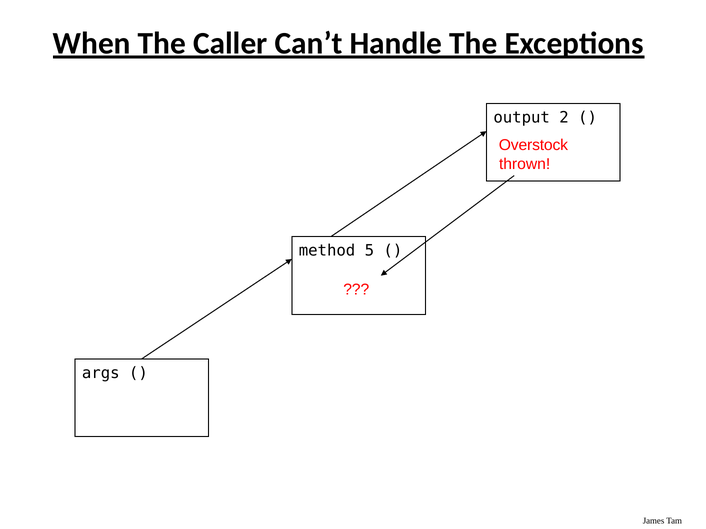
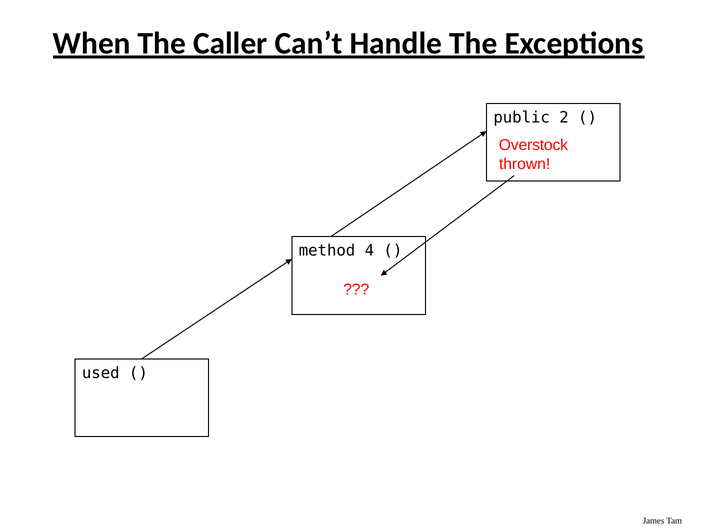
output: output -> public
5: 5 -> 4
args: args -> used
